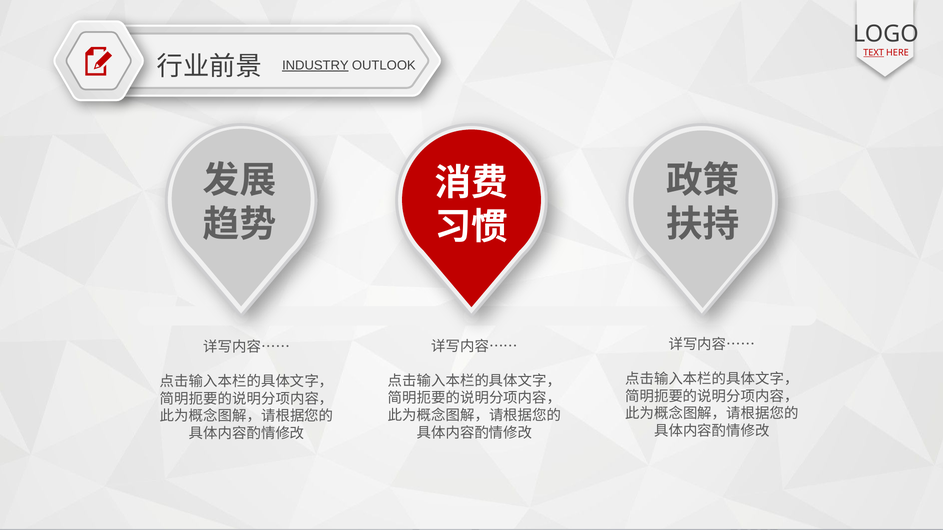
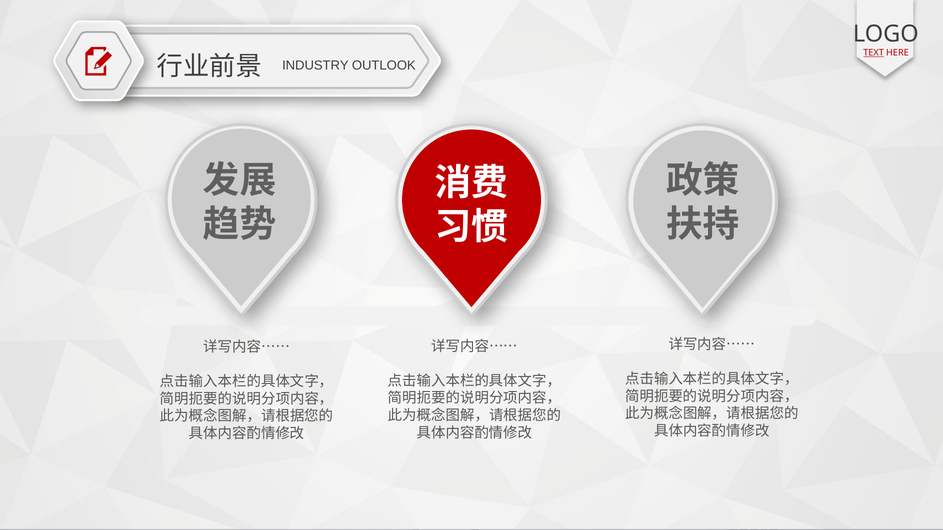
INDUSTRY underline: present -> none
